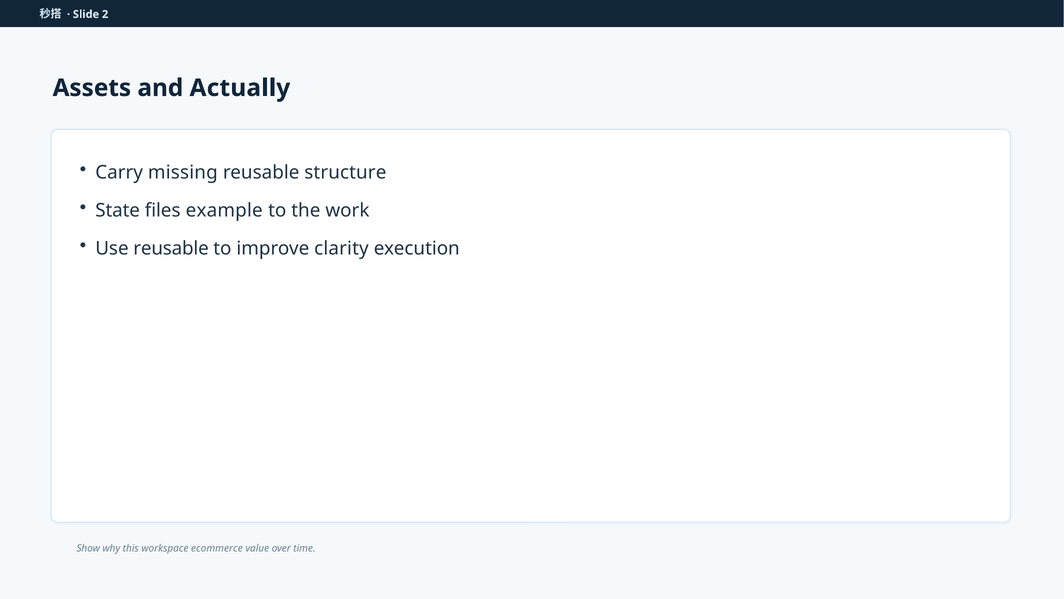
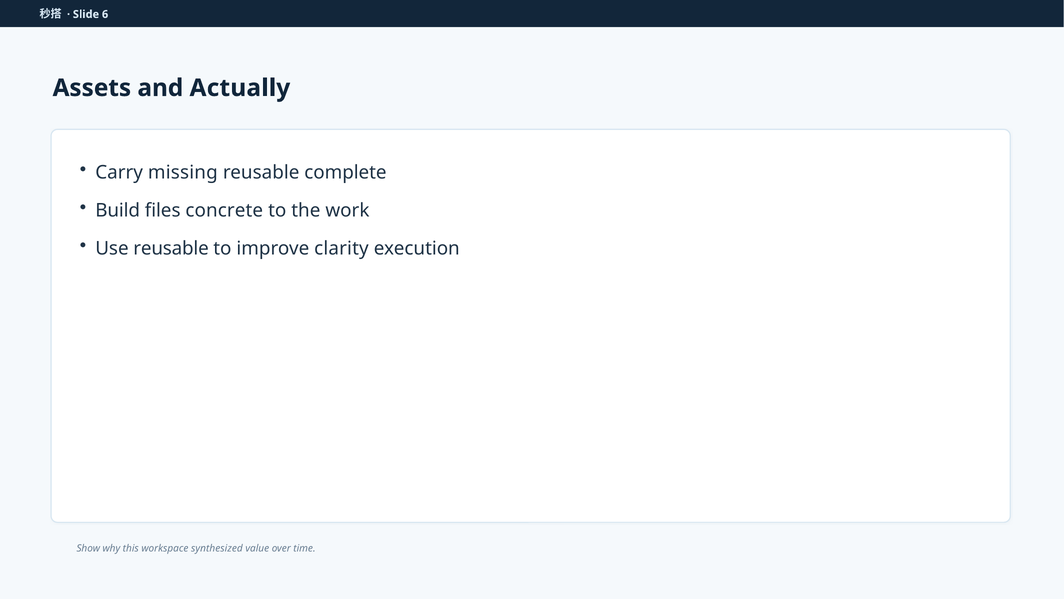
2: 2 -> 6
structure: structure -> complete
State: State -> Build
example: example -> concrete
ecommerce: ecommerce -> synthesized
